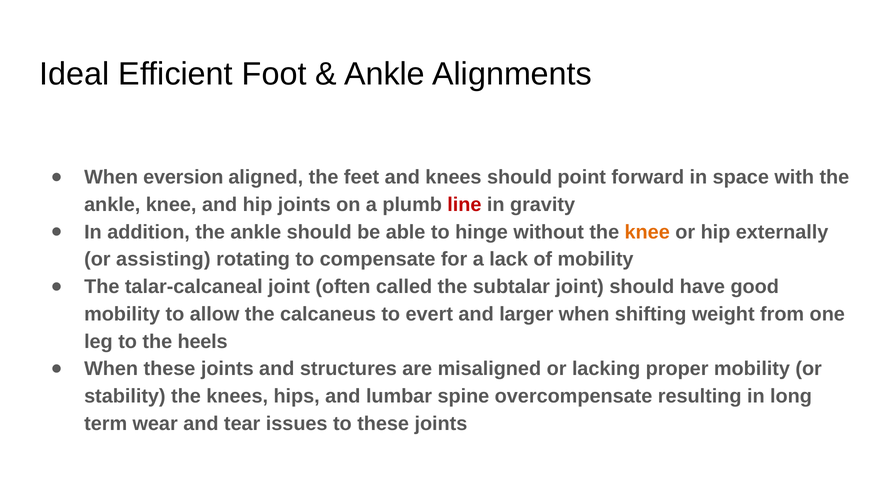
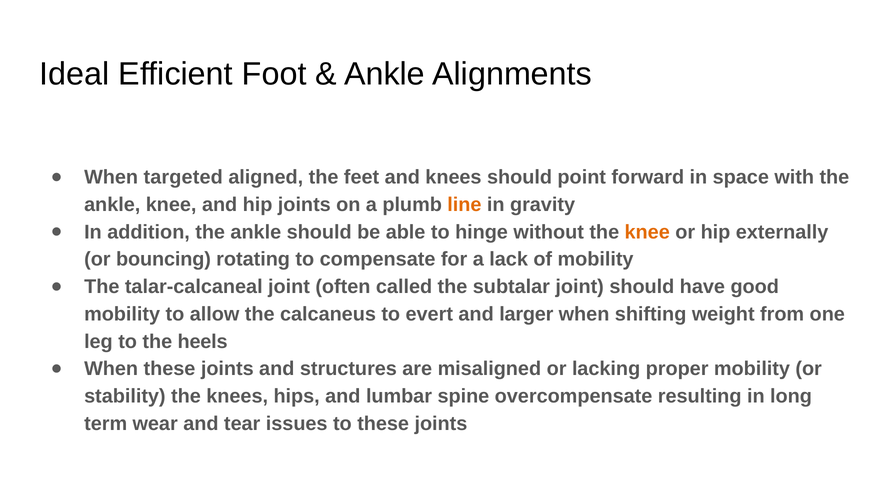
eversion: eversion -> targeted
line colour: red -> orange
assisting: assisting -> bouncing
